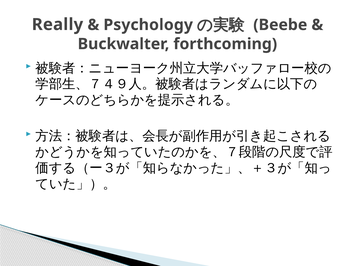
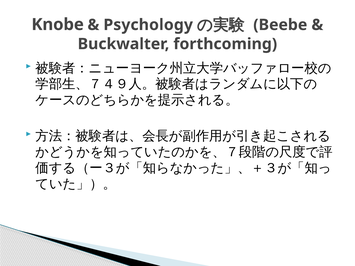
Really: Really -> Knobe
